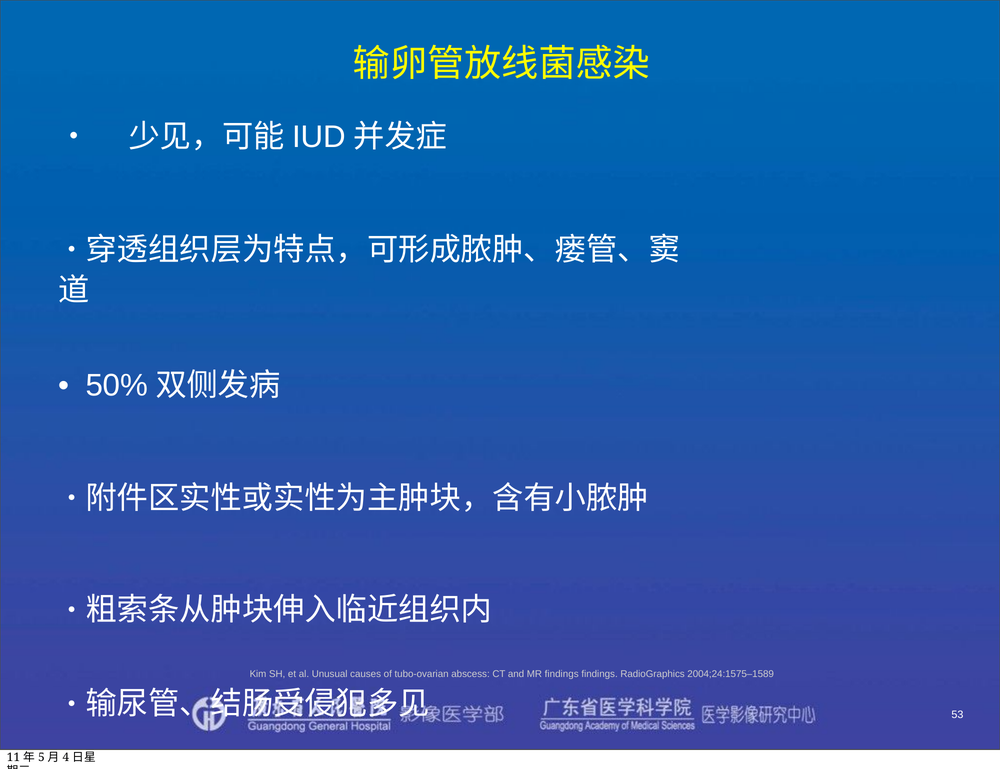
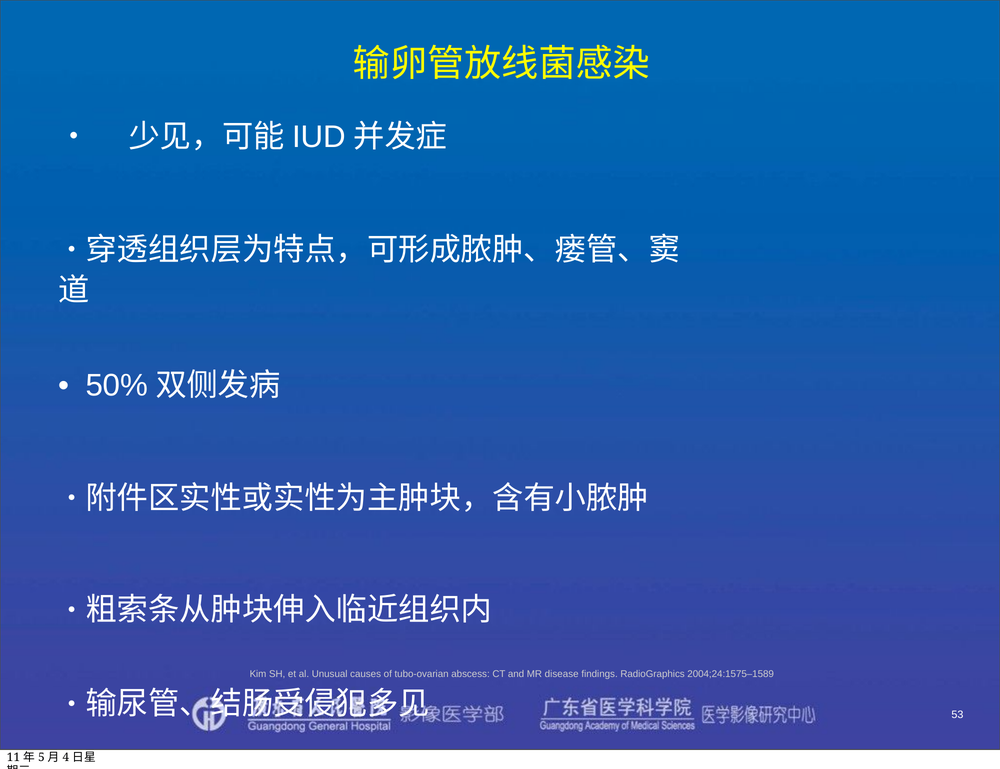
MR findings: findings -> disease
